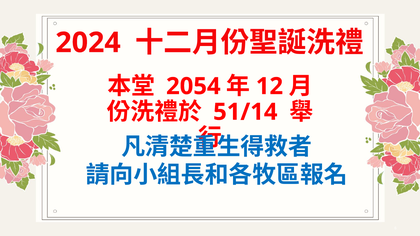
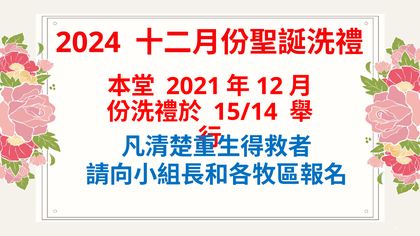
2054: 2054 -> 2021
51/14: 51/14 -> 15/14
